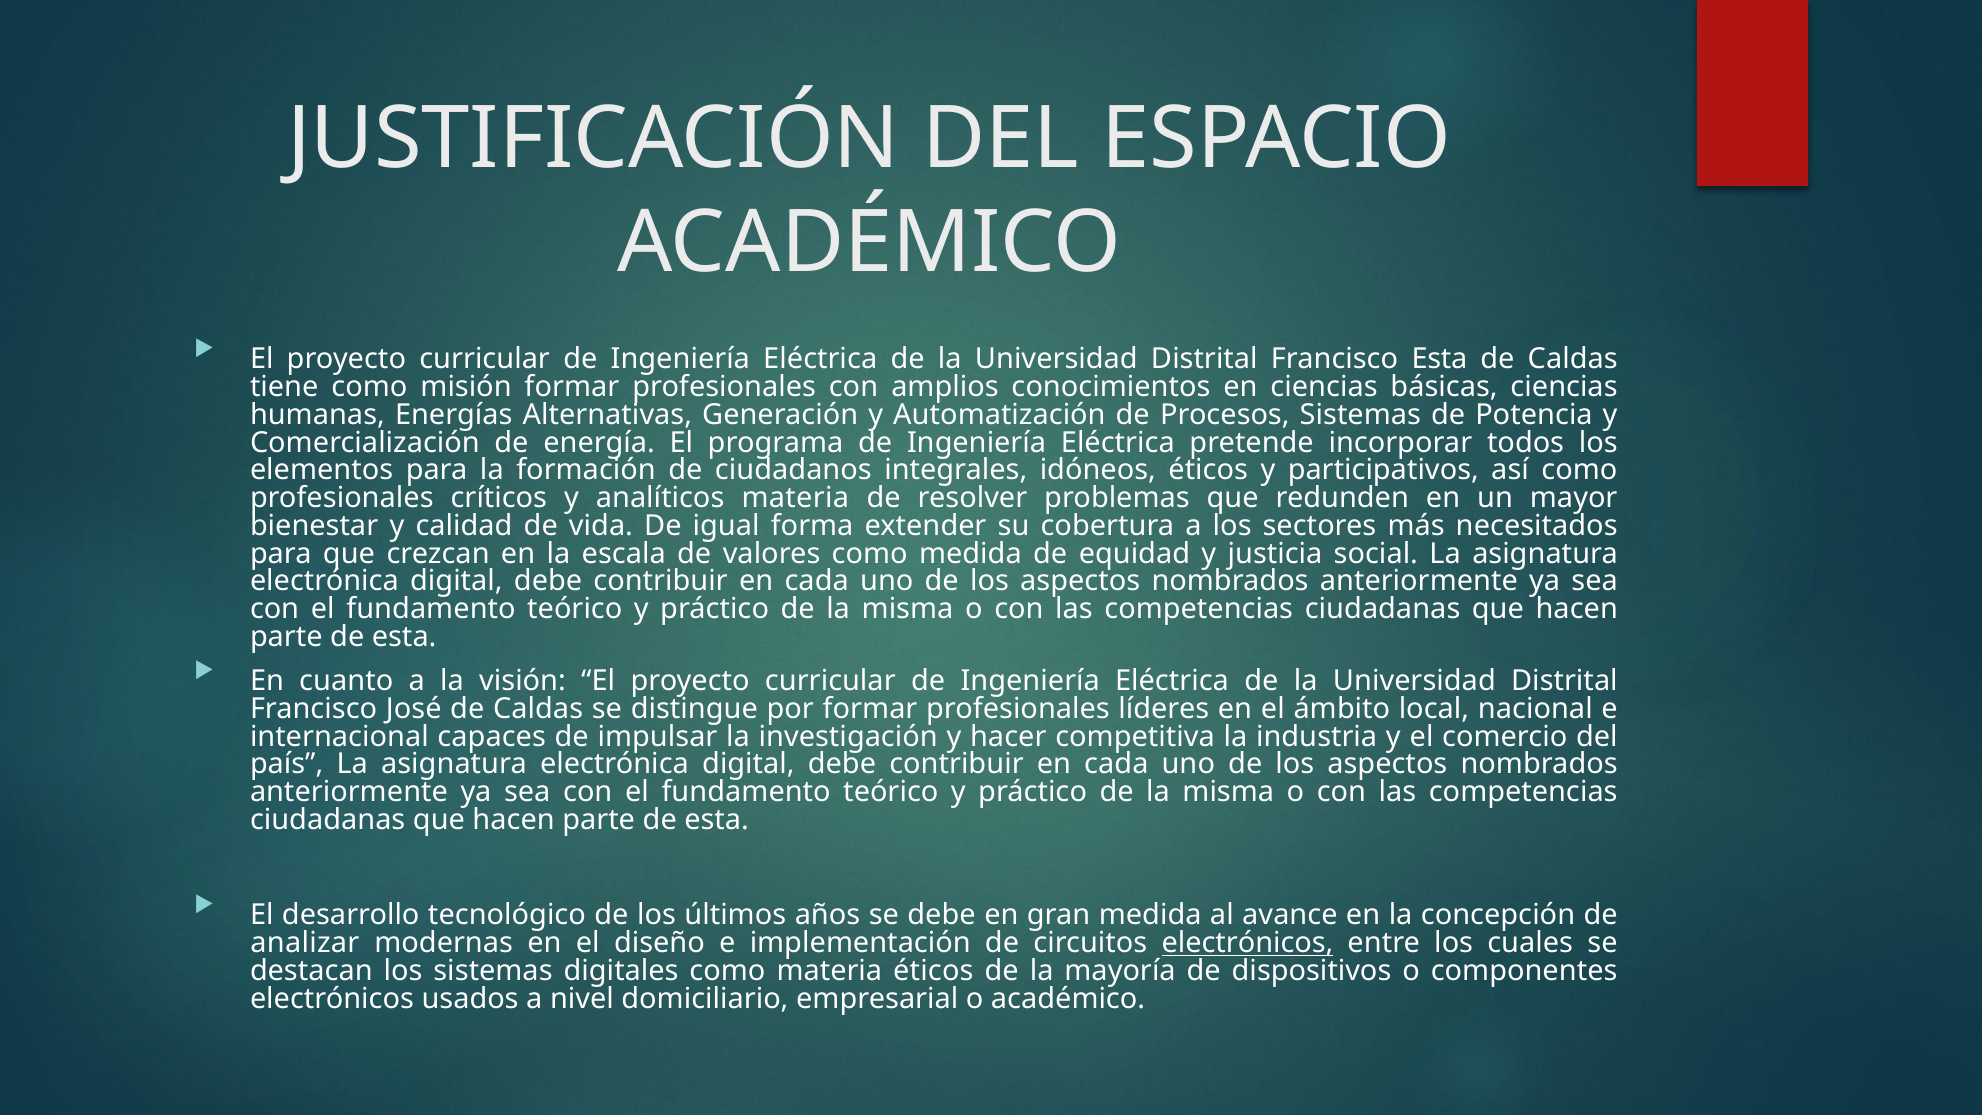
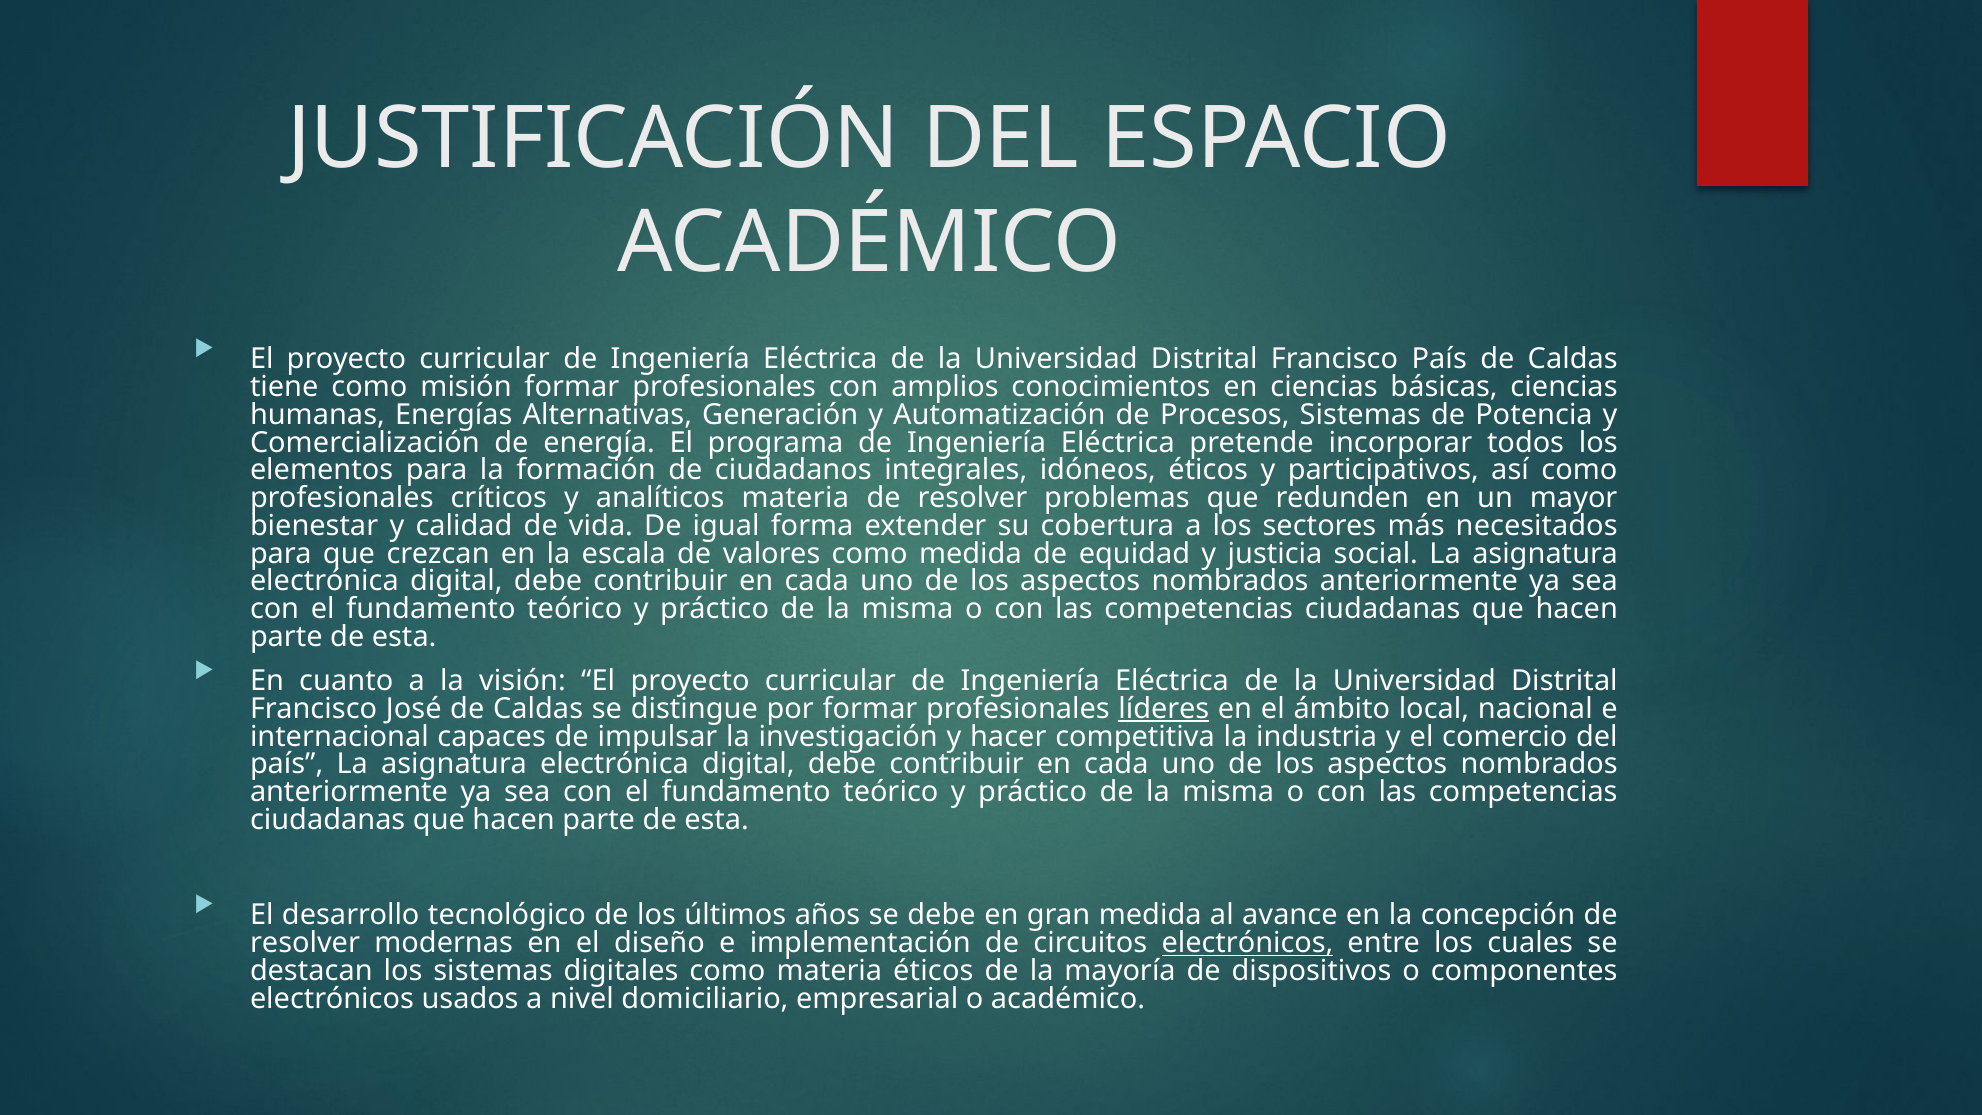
Francisco Esta: Esta -> País
líderes underline: none -> present
analizar at (305, 943): analizar -> resolver
